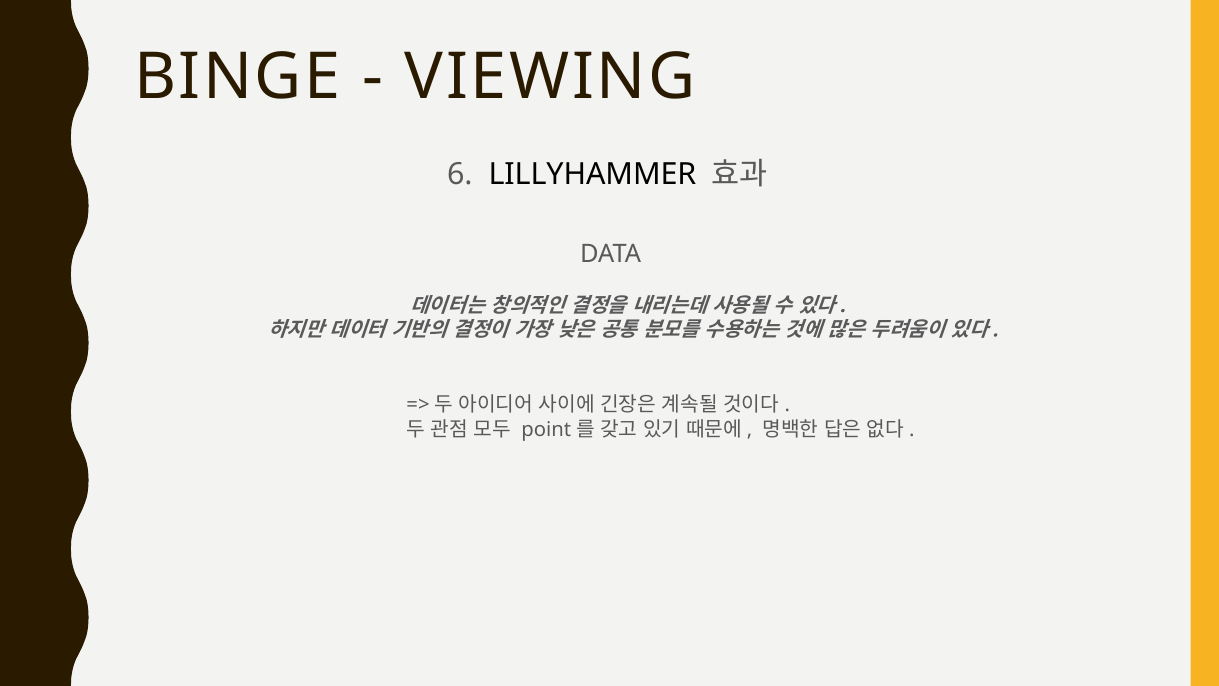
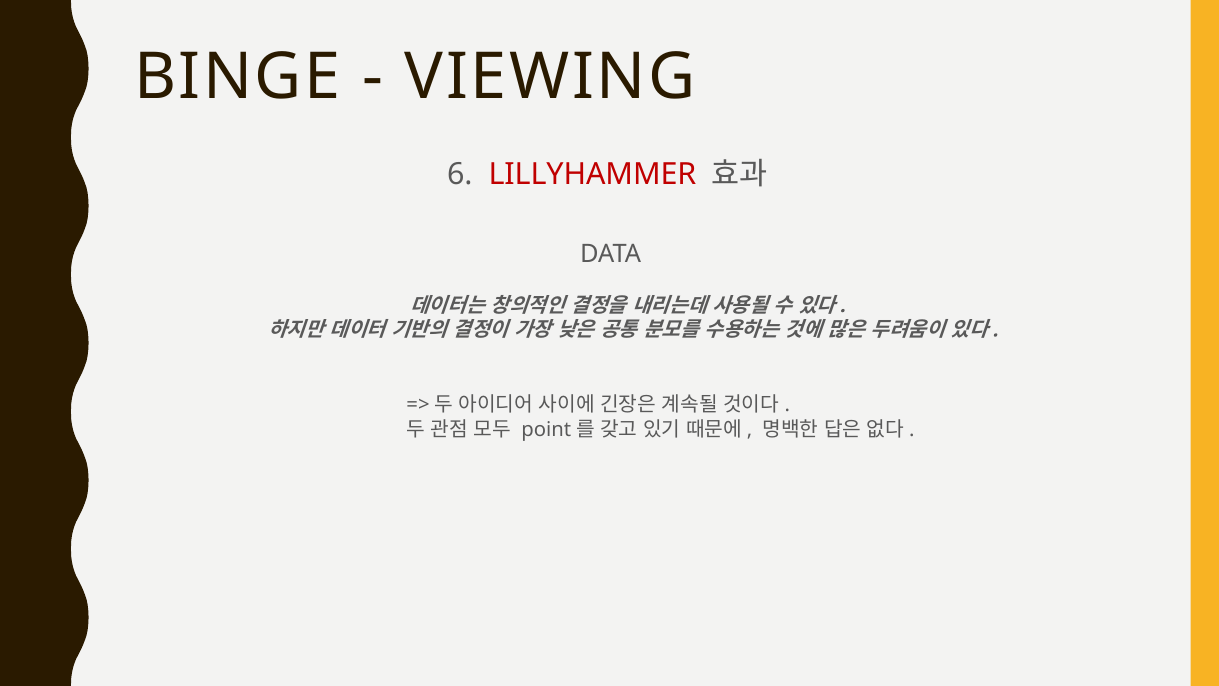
LILLYHAMMER colour: black -> red
